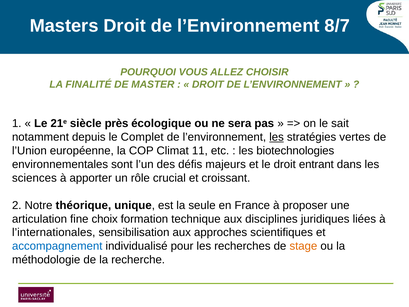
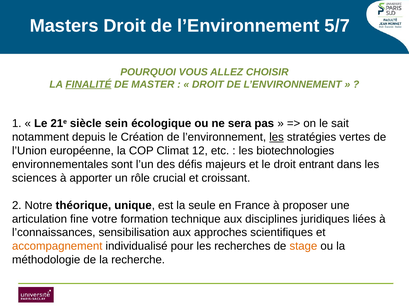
8/7: 8/7 -> 5/7
FINALITÉ underline: none -> present
près: près -> sein
Complet: Complet -> Création
11: 11 -> 12
choix: choix -> votre
l’internationales: l’internationales -> l’connaissances
accompagnement colour: blue -> orange
